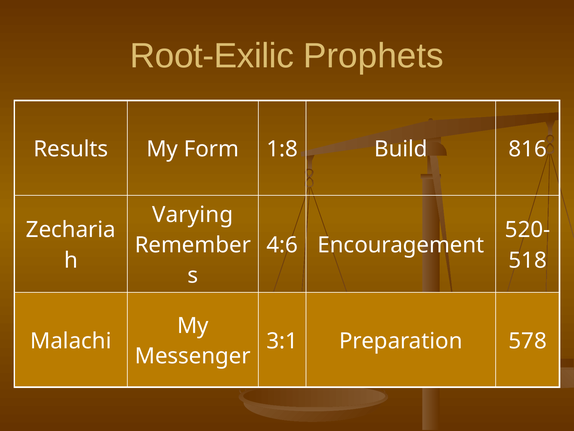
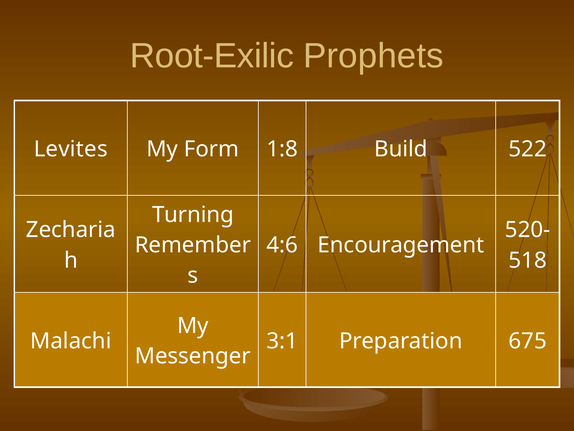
Results: Results -> Levites
816: 816 -> 522
Varying: Varying -> Turning
578: 578 -> 675
